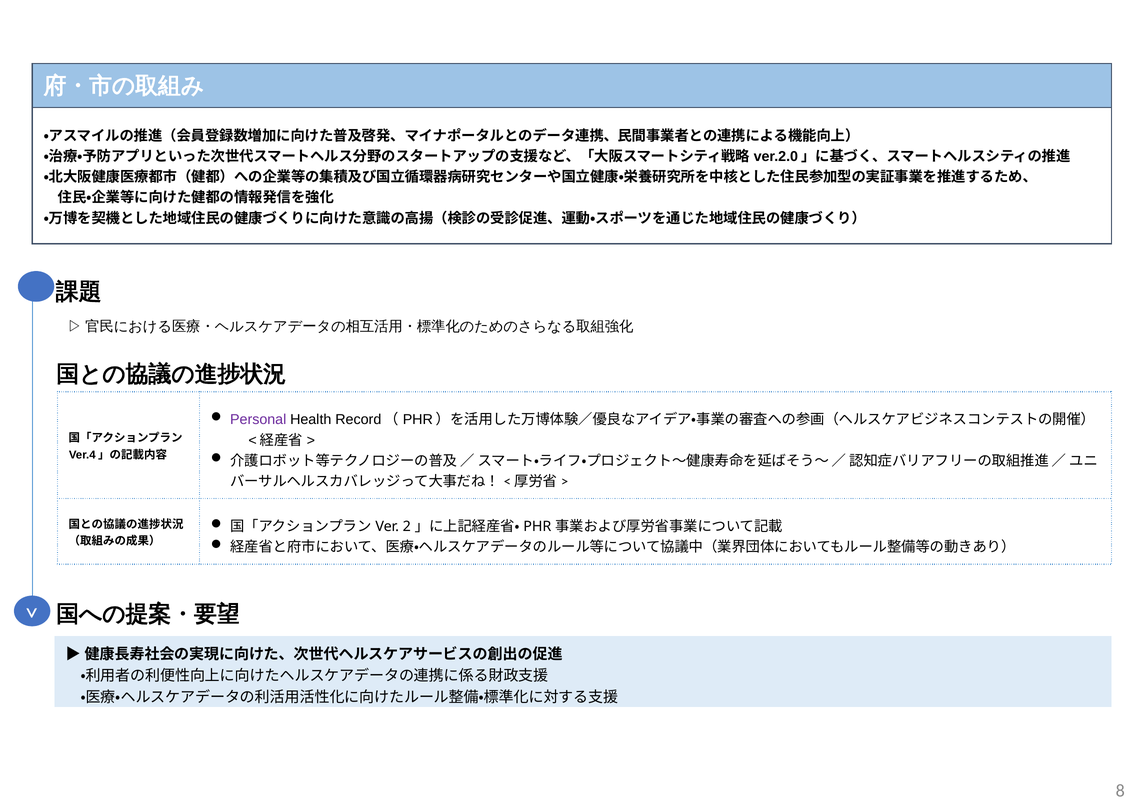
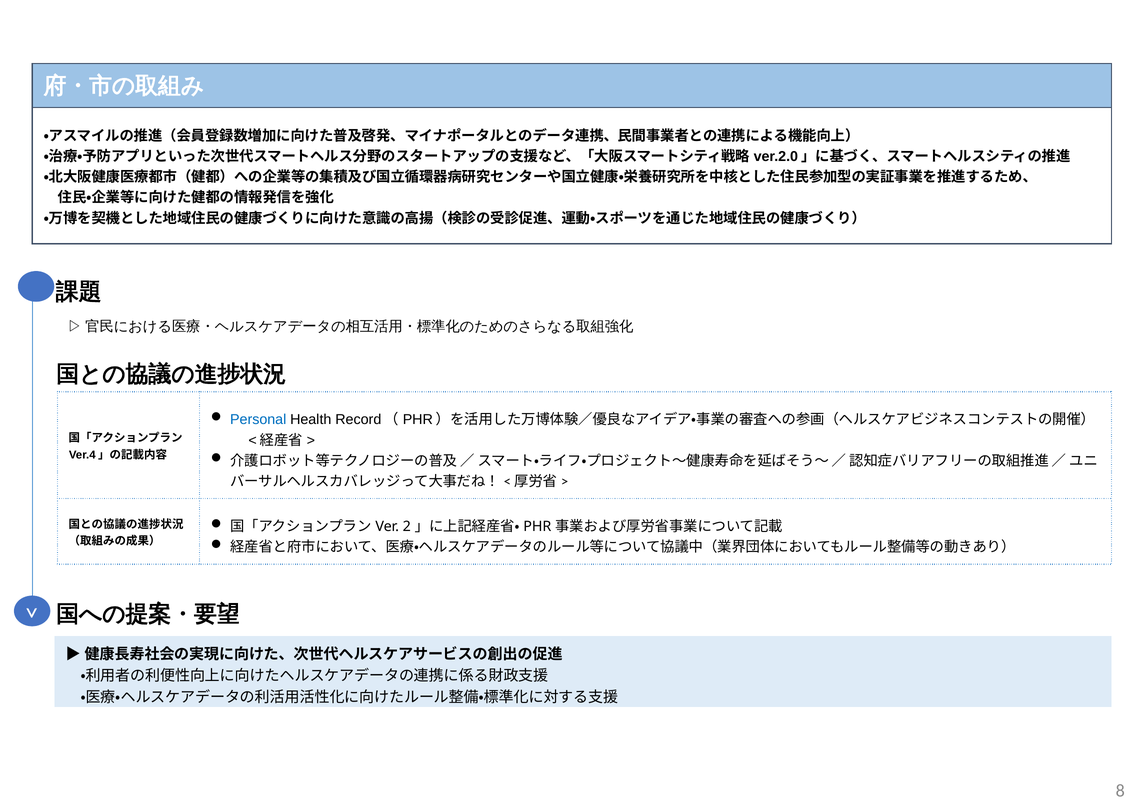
Personal colour: purple -> blue
